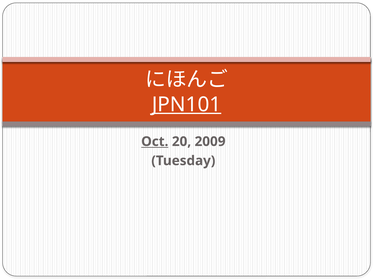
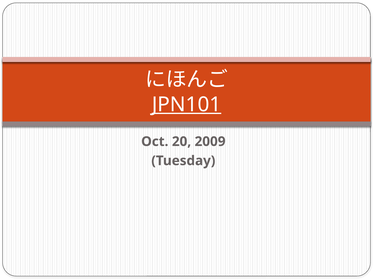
Oct underline: present -> none
